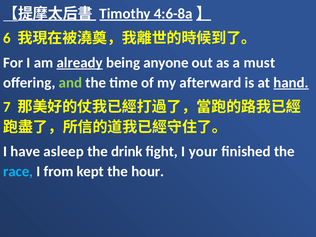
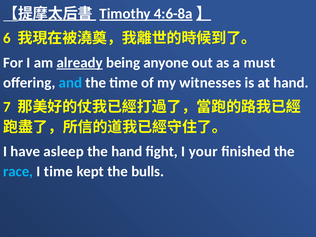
and colour: light green -> light blue
afterward: afterward -> witnesses
hand at (291, 83) underline: present -> none
the drink: drink -> hand
I from: from -> time
hour: hour -> bulls
